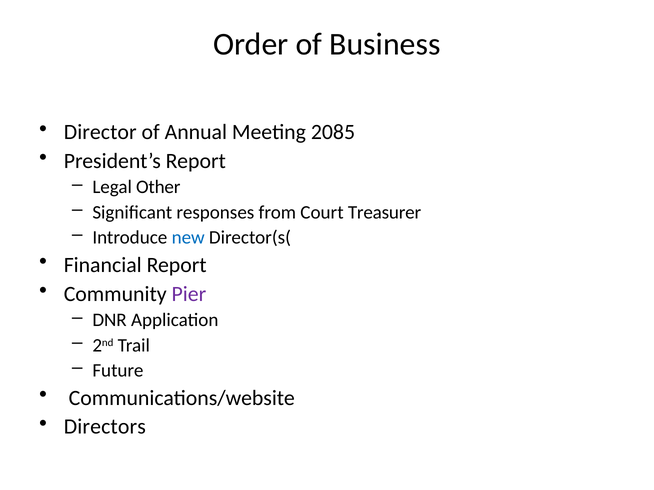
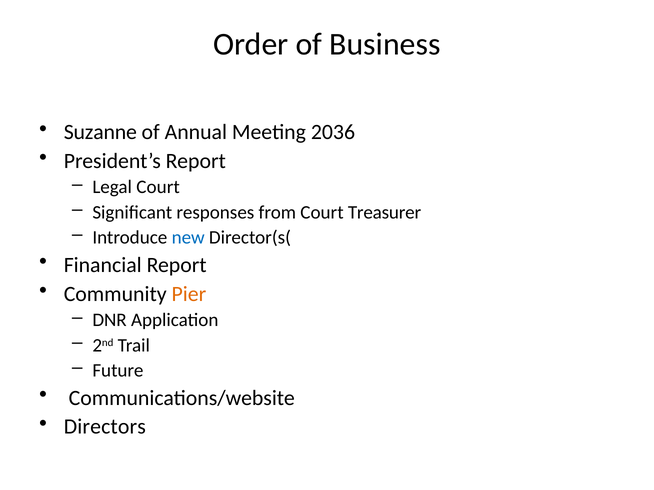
Director: Director -> Suzanne
2085: 2085 -> 2036
Legal Other: Other -> Court
Pier colour: purple -> orange
